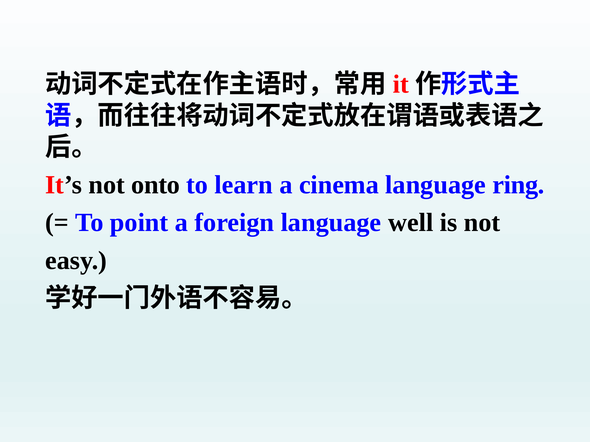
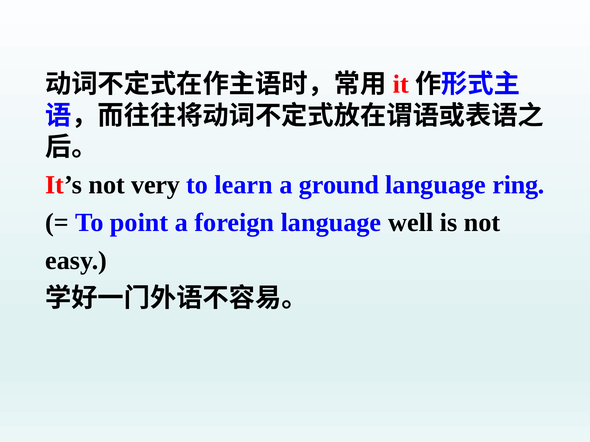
onto: onto -> very
cinema: cinema -> ground
